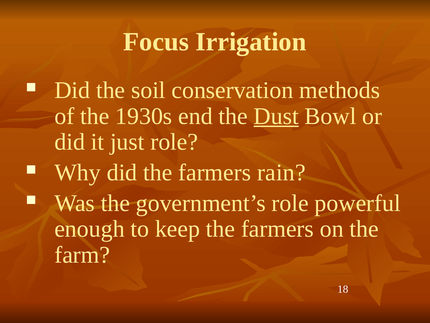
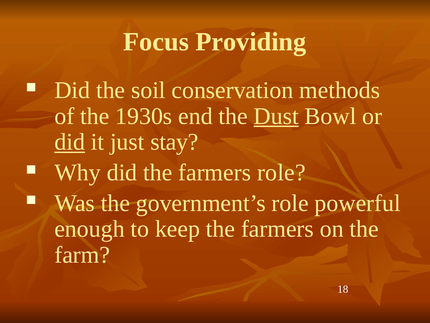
Irrigation: Irrigation -> Providing
did at (70, 142) underline: none -> present
just role: role -> stay
farmers rain: rain -> role
